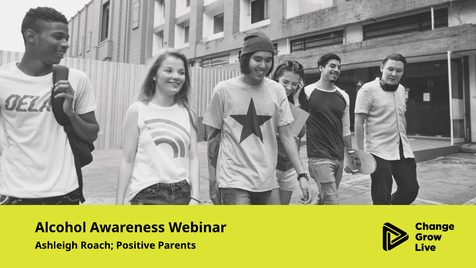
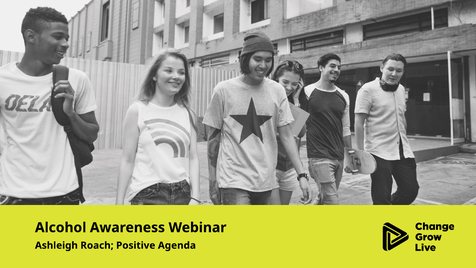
Parents: Parents -> Agenda
